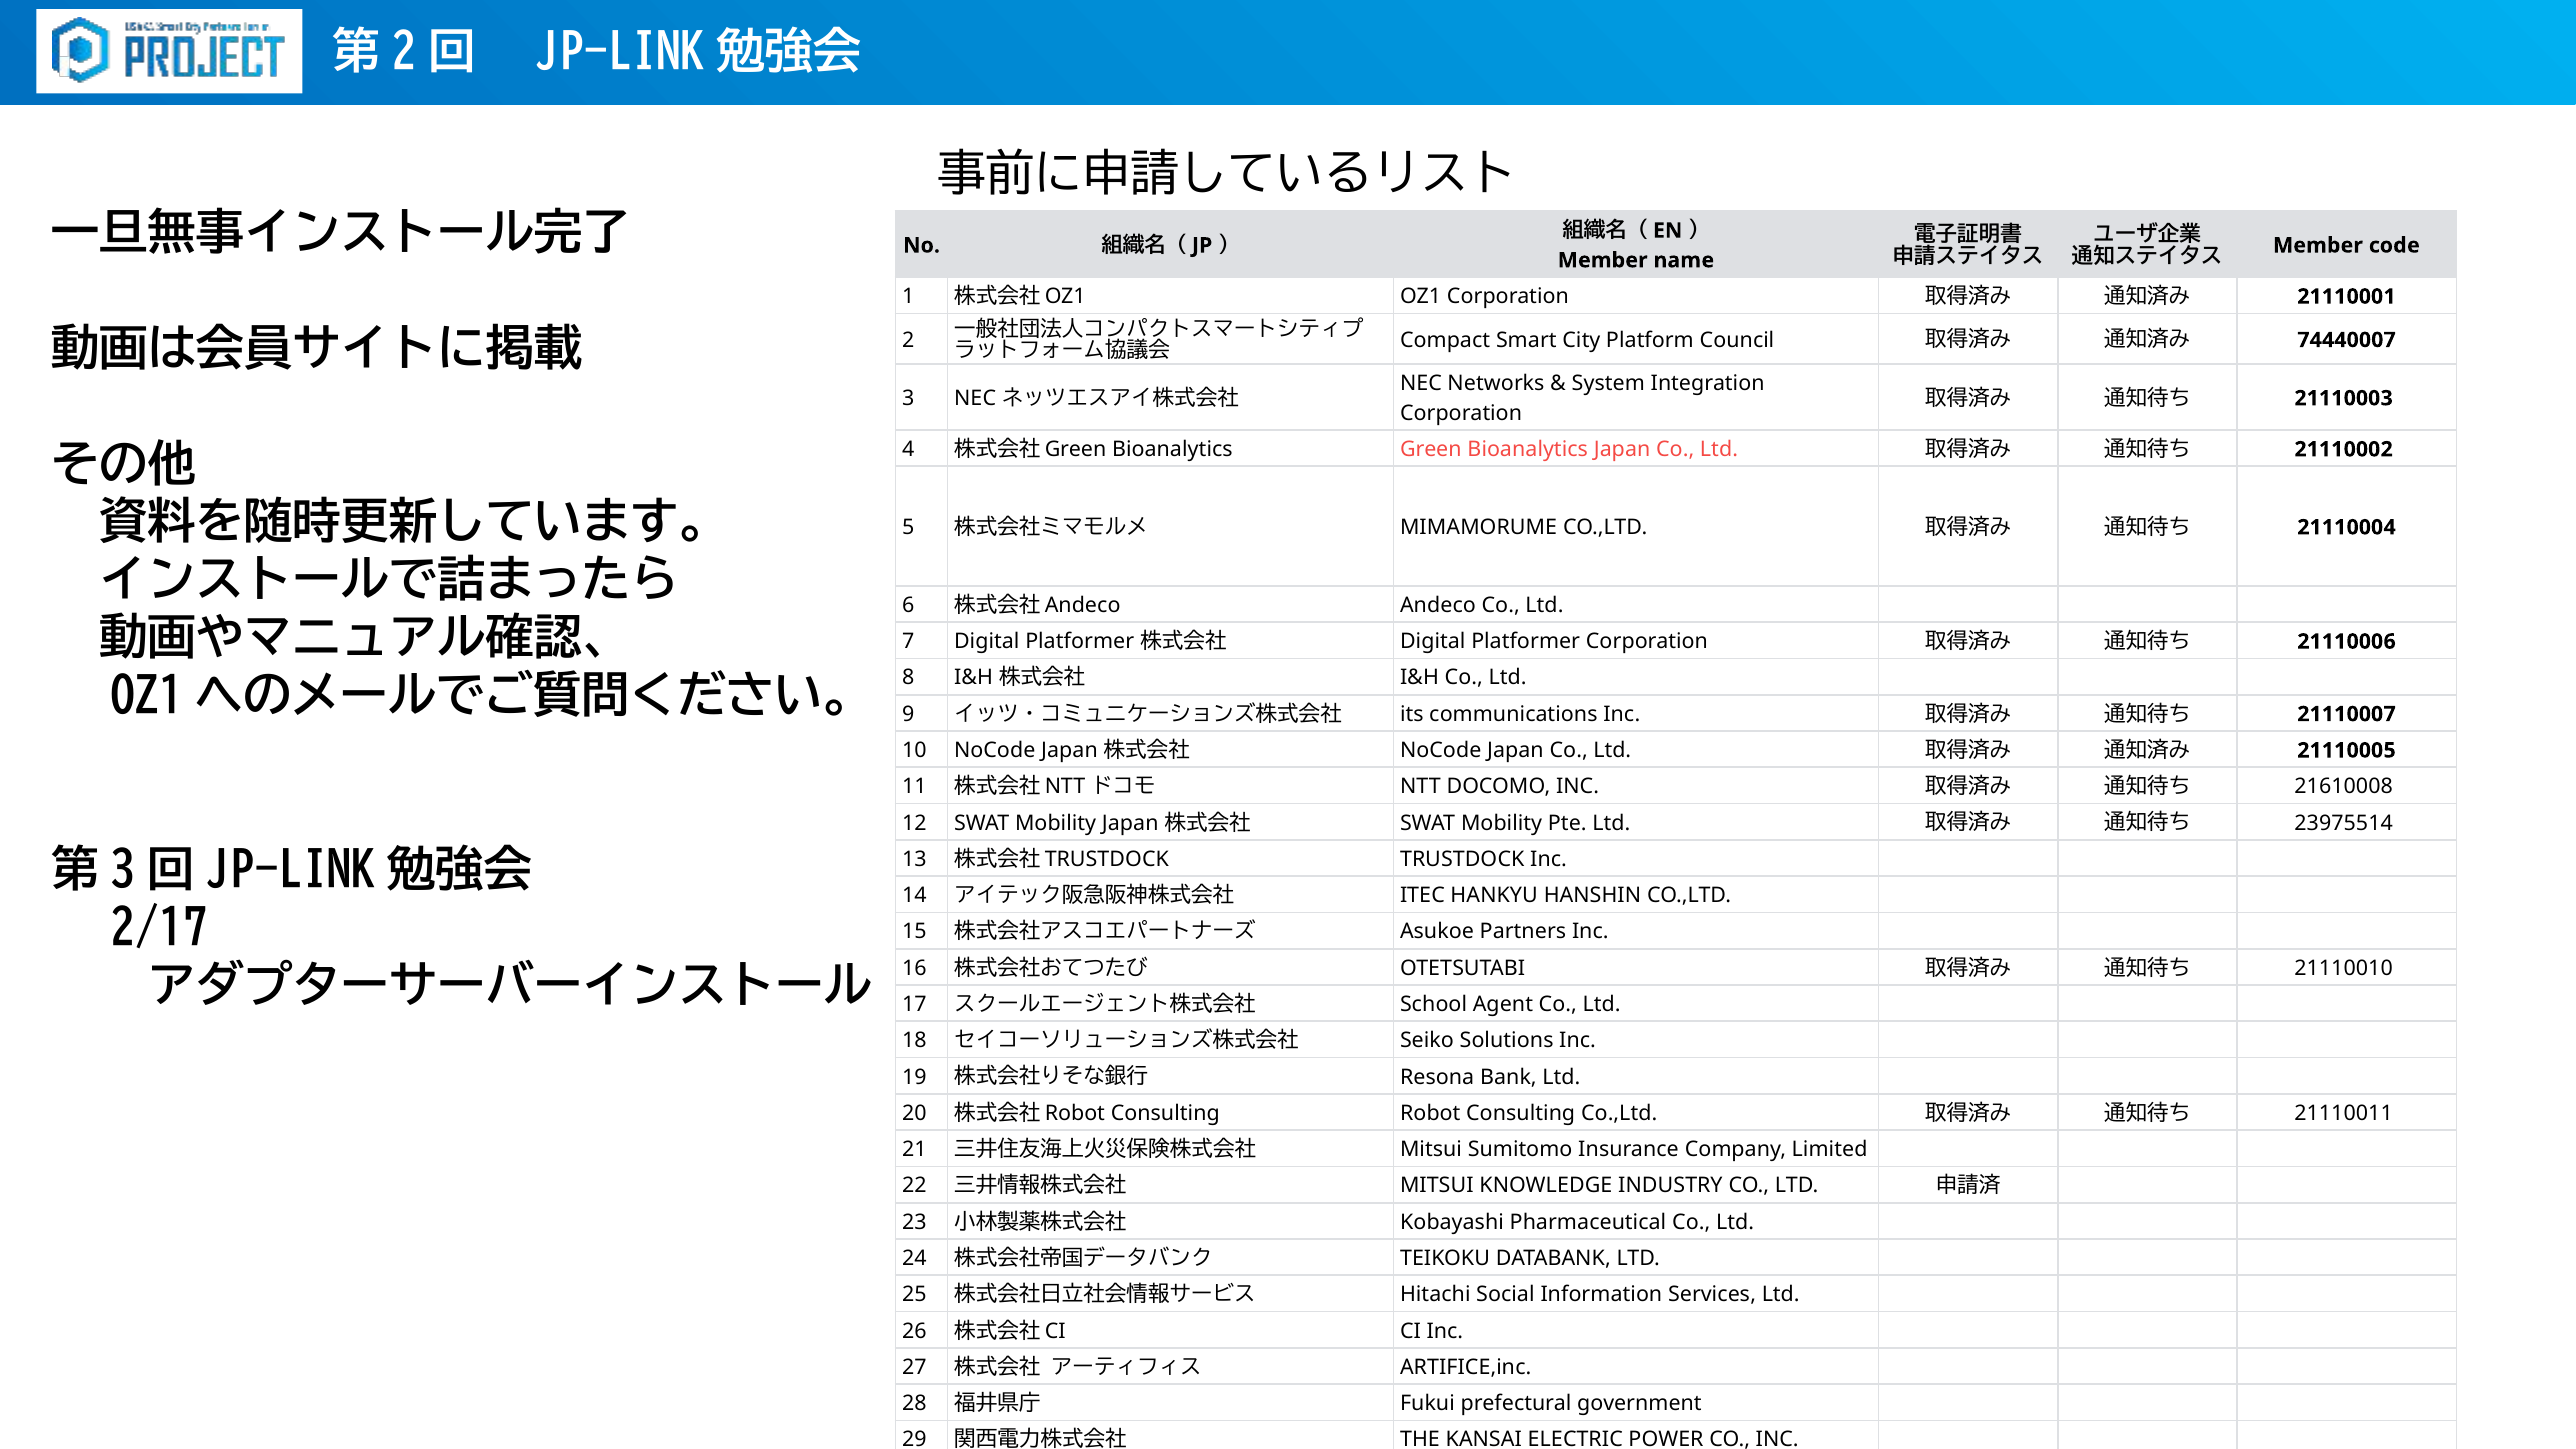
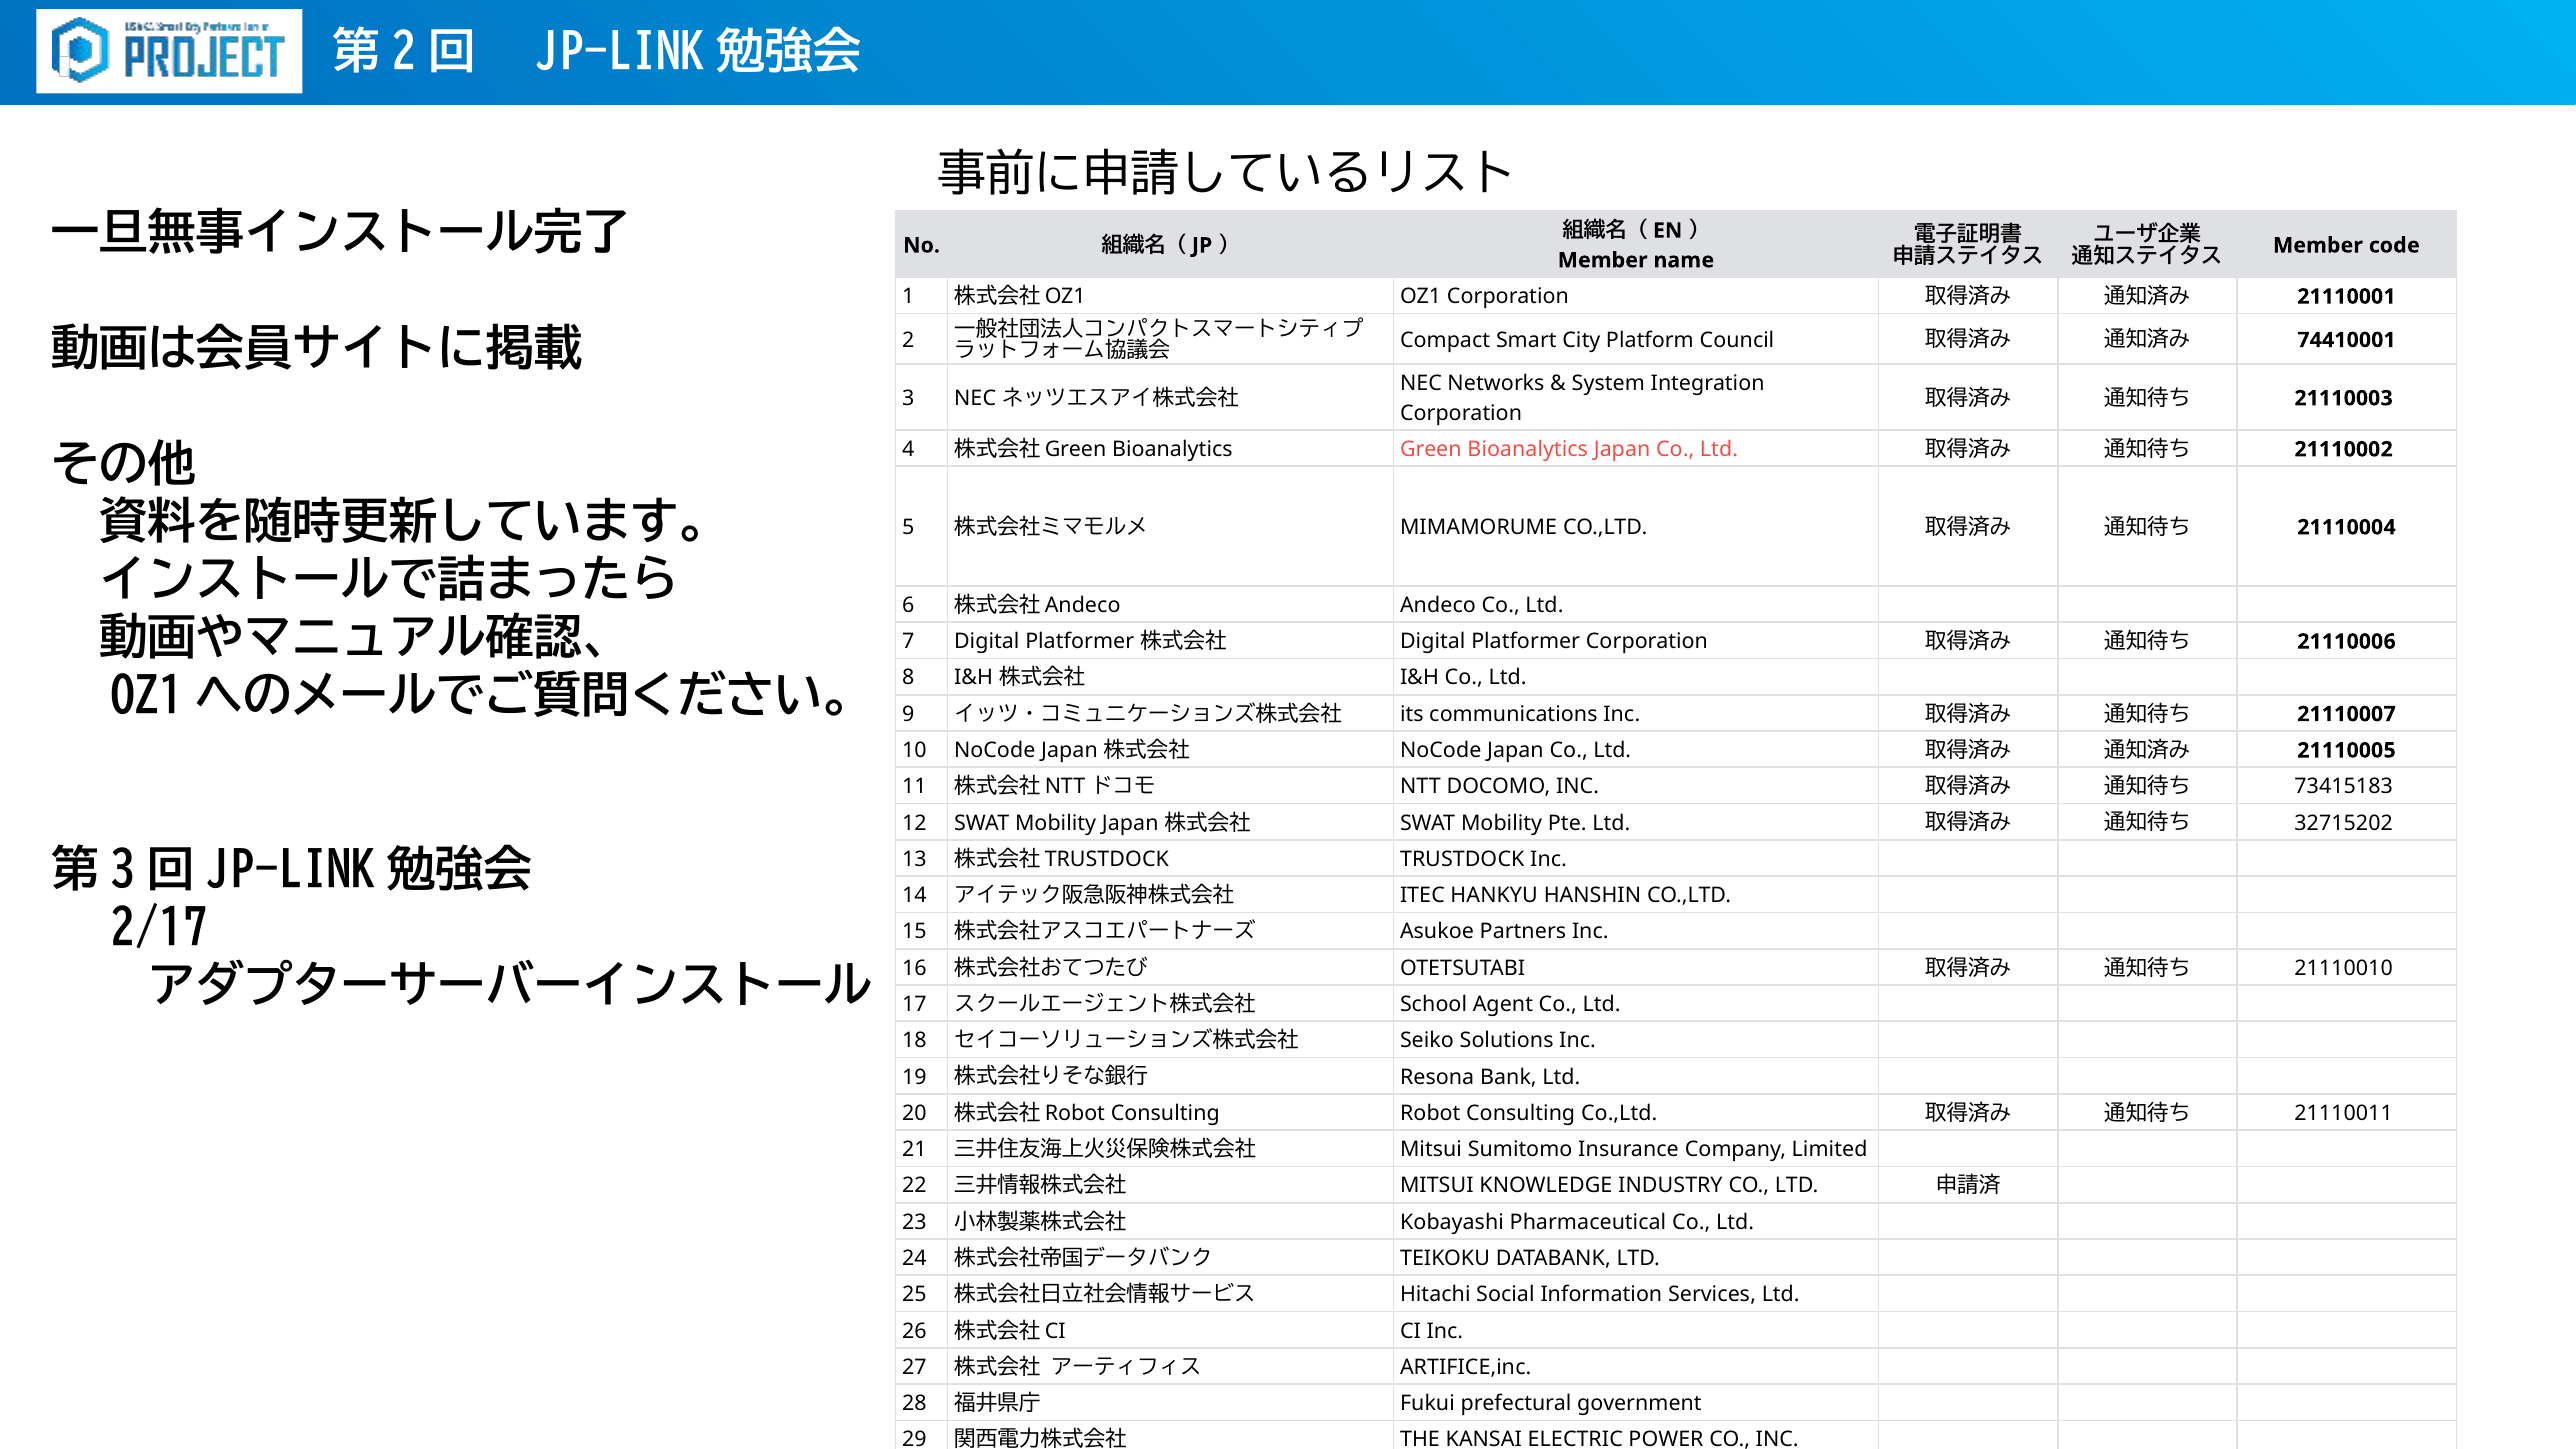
74440007: 74440007 -> 74410001
21610008: 21610008 -> 73415183
23975514: 23975514 -> 32715202
